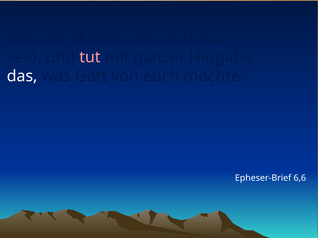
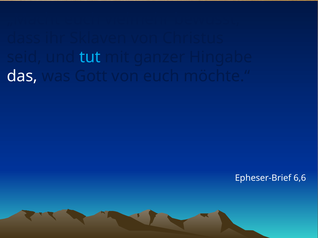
tut colour: pink -> light blue
